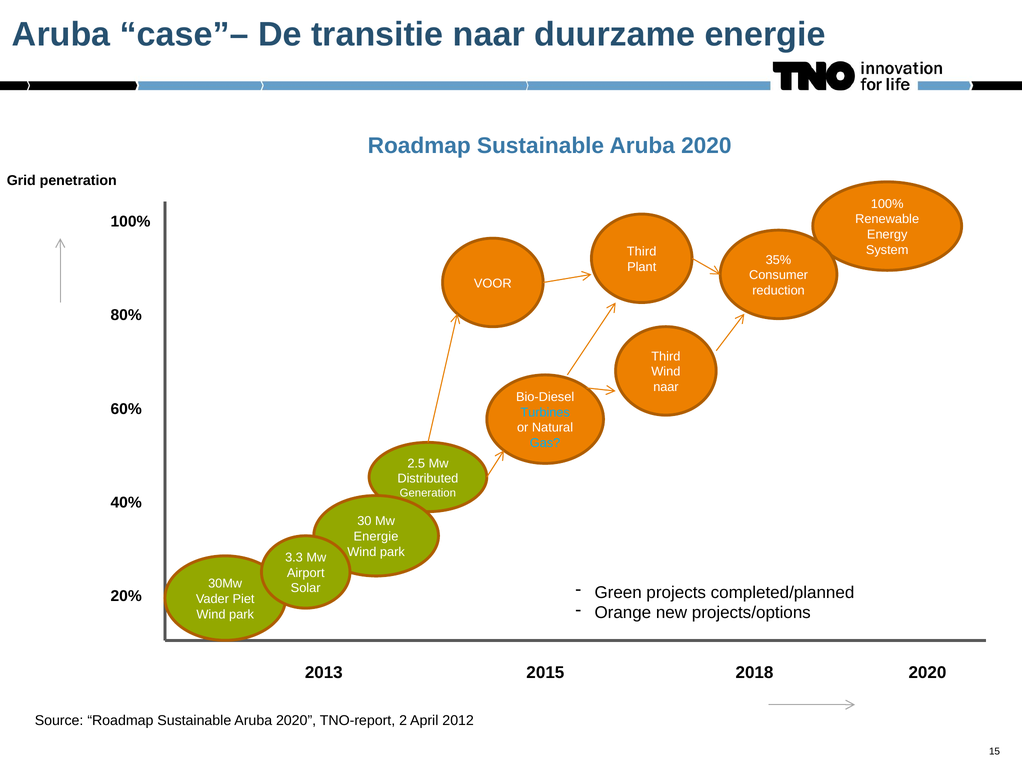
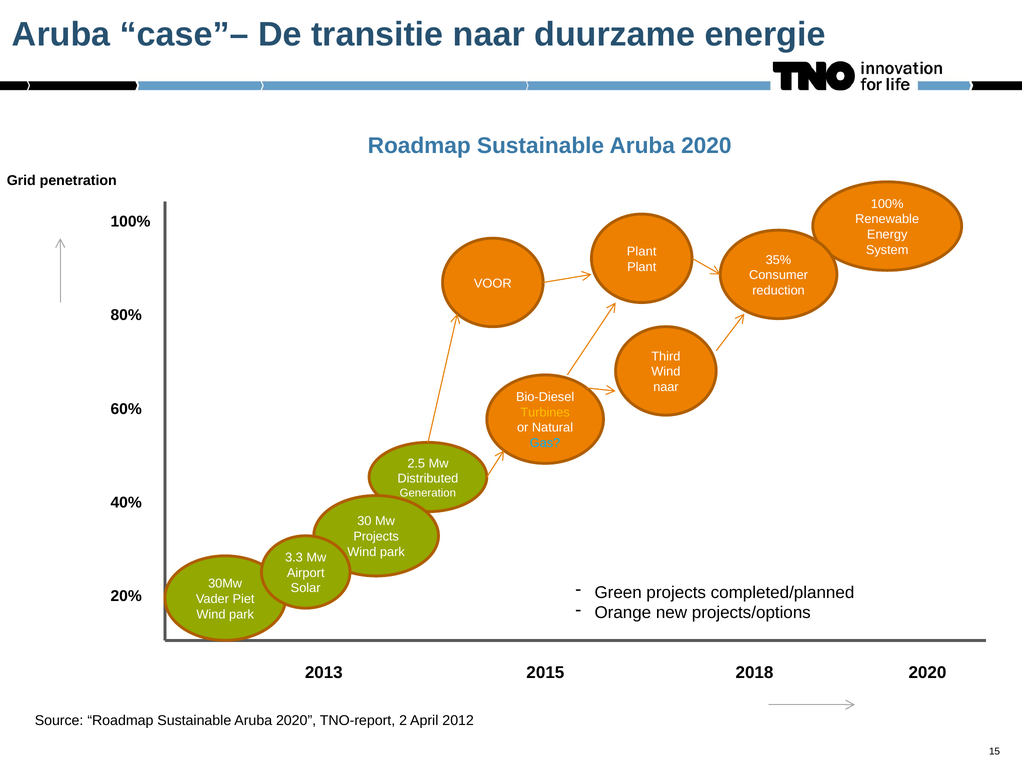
Third at (642, 252): Third -> Plant
Turbines colour: light blue -> yellow
Energie at (376, 537): Energie -> Projects
